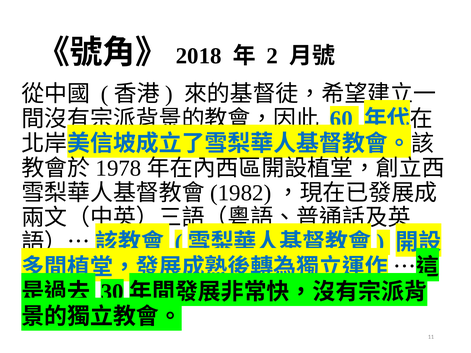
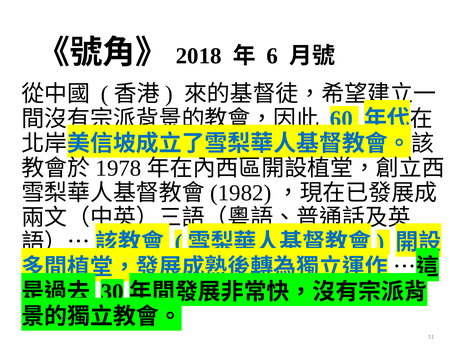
2: 2 -> 6
